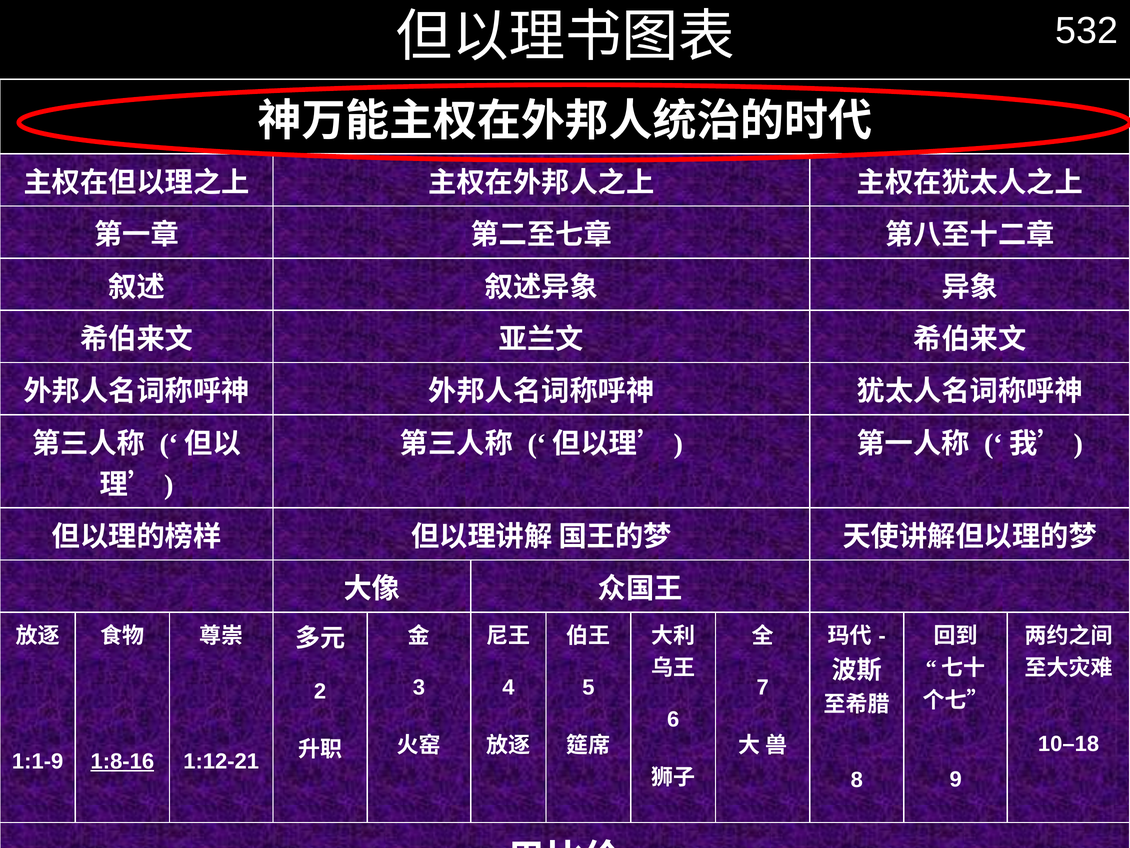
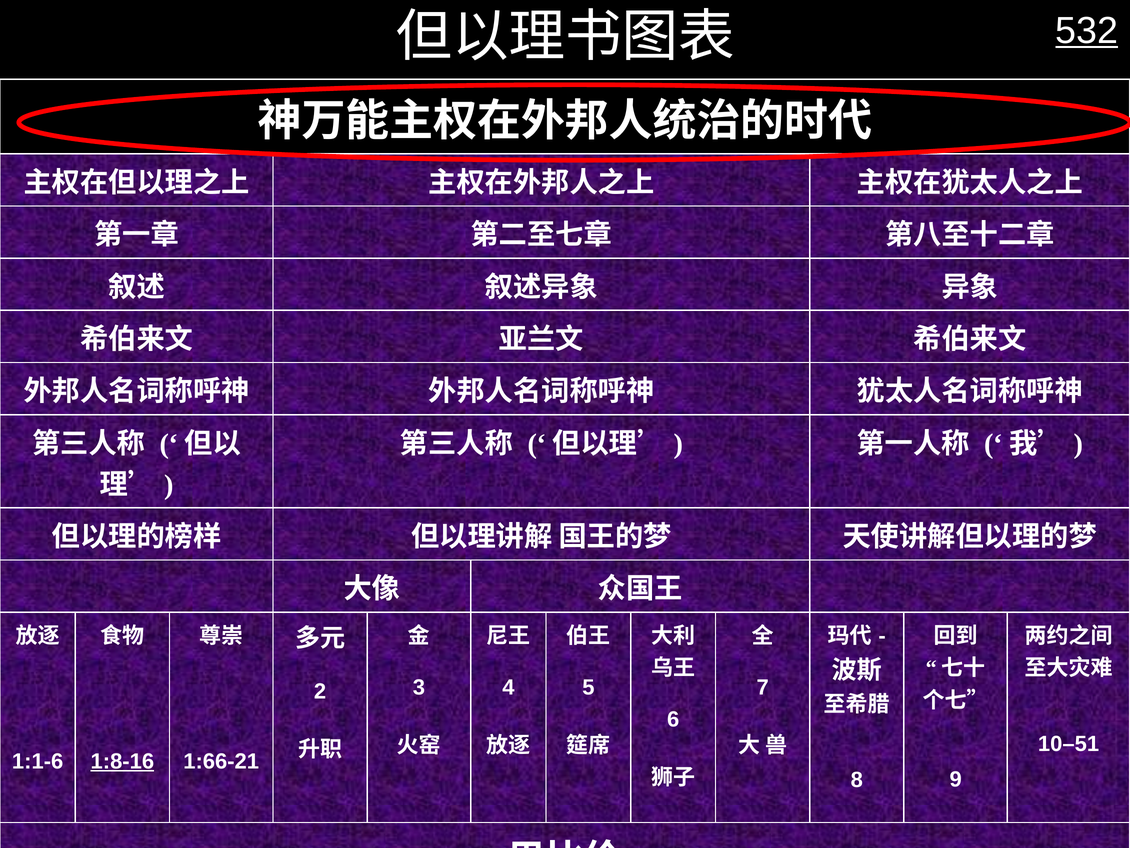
532 underline: none -> present
10–18: 10–18 -> 10–51
1:1-9: 1:1-9 -> 1:1-6
1:12-21: 1:12-21 -> 1:66-21
